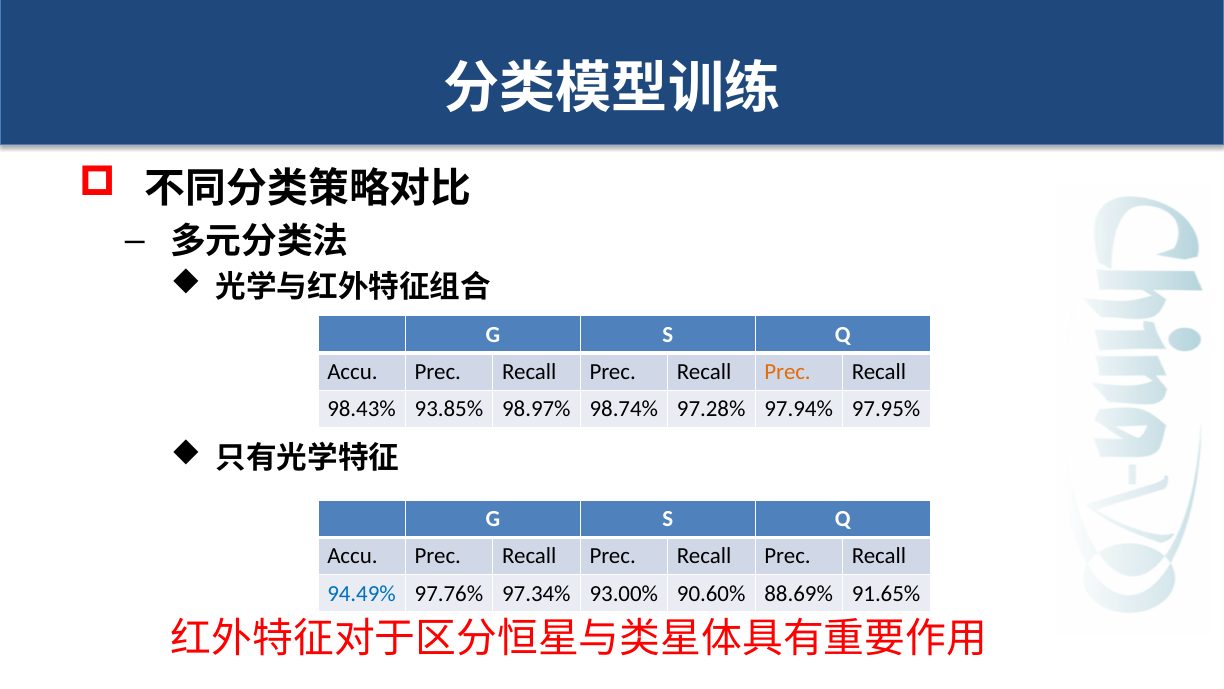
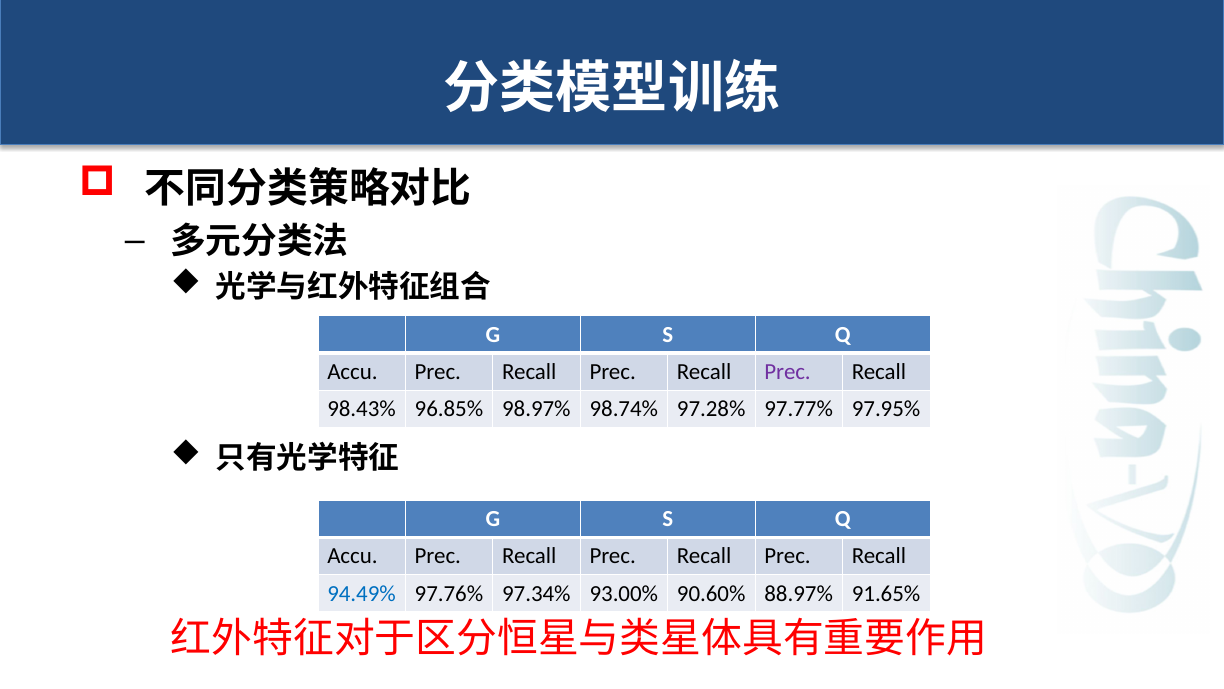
Prec at (788, 371) colour: orange -> purple
93.85%: 93.85% -> 96.85%
97.94%: 97.94% -> 97.77%
88.69%: 88.69% -> 88.97%
